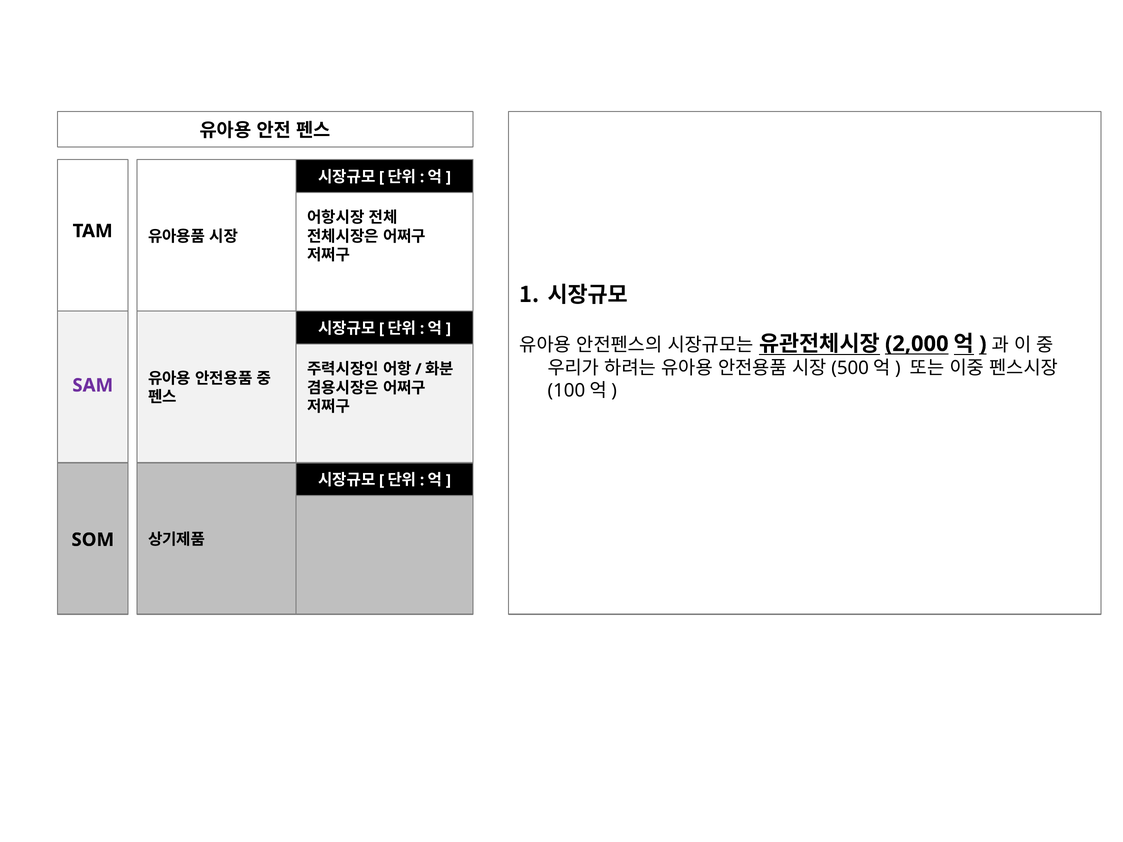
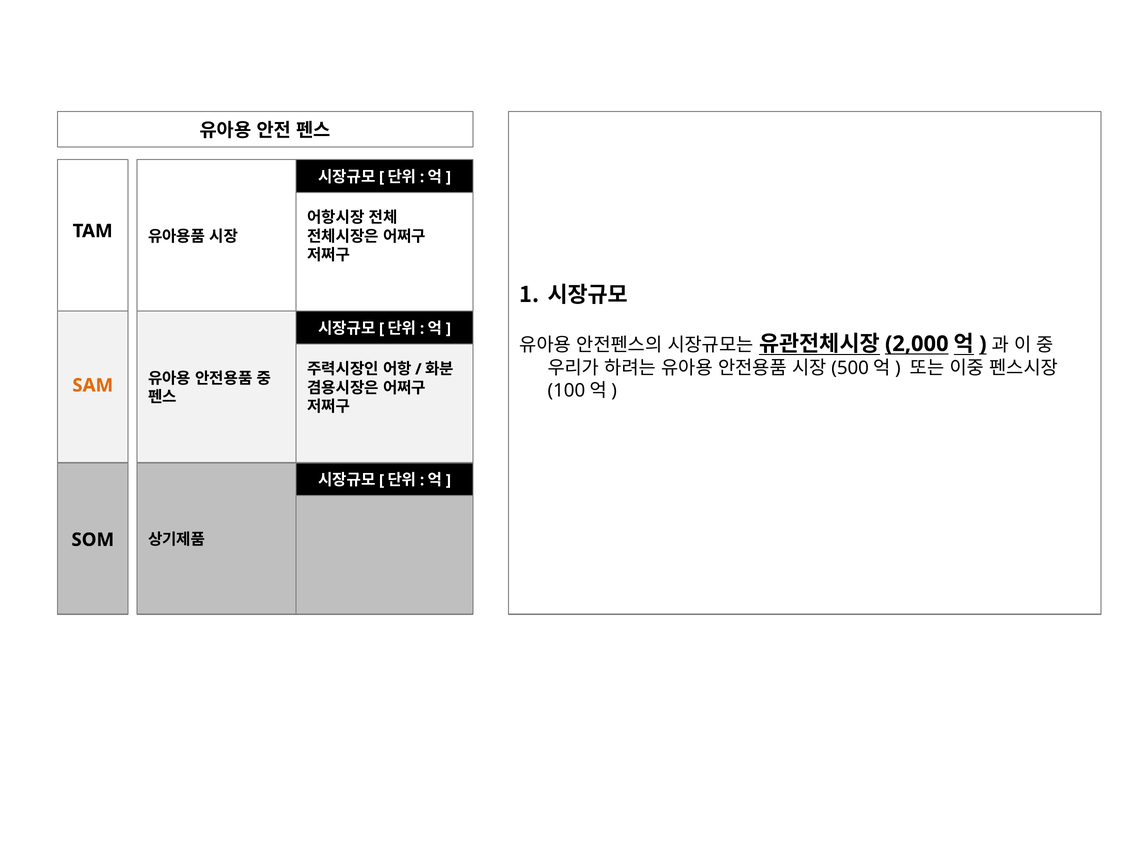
SAM colour: purple -> orange
